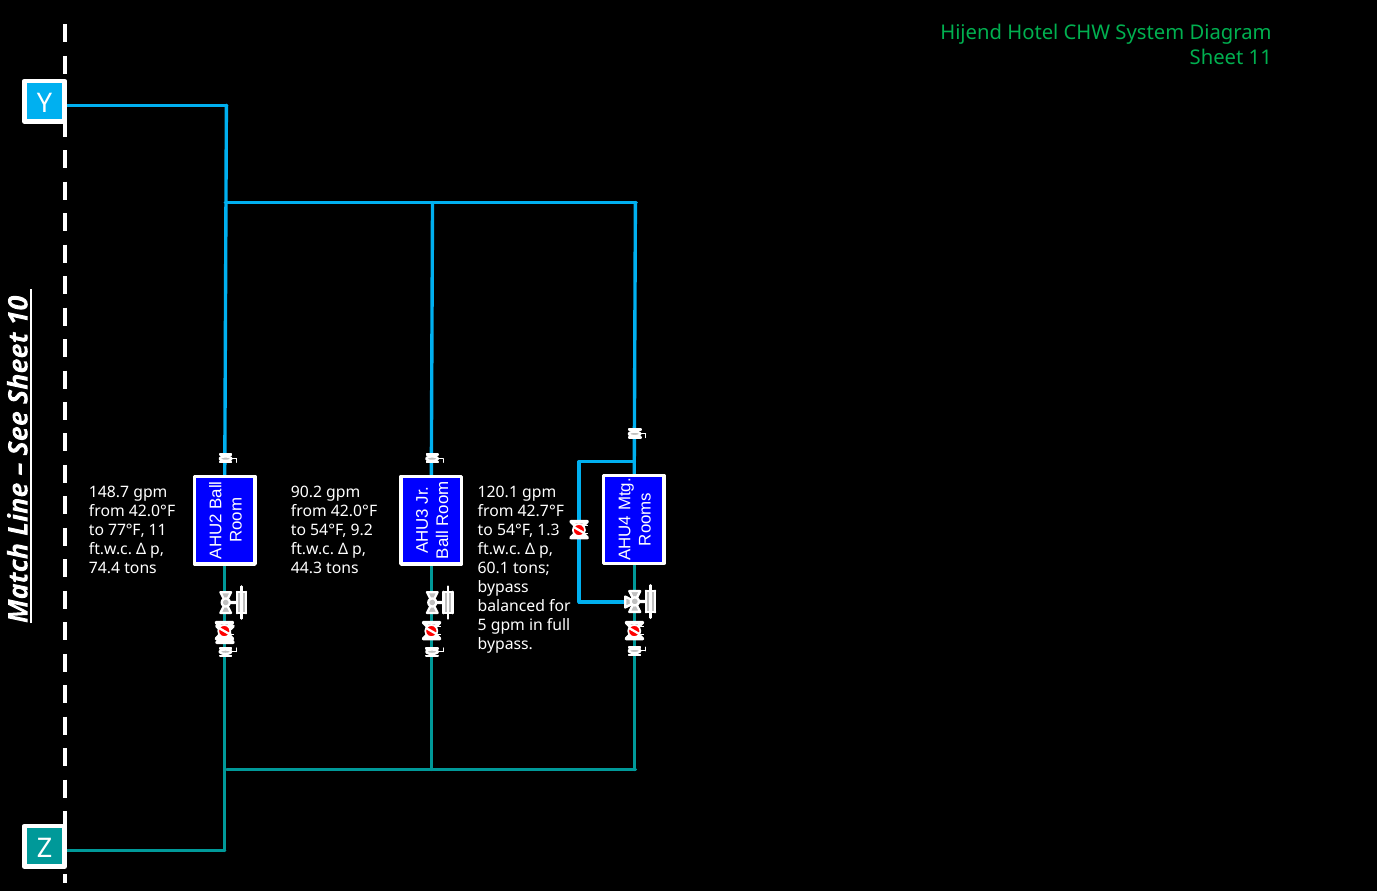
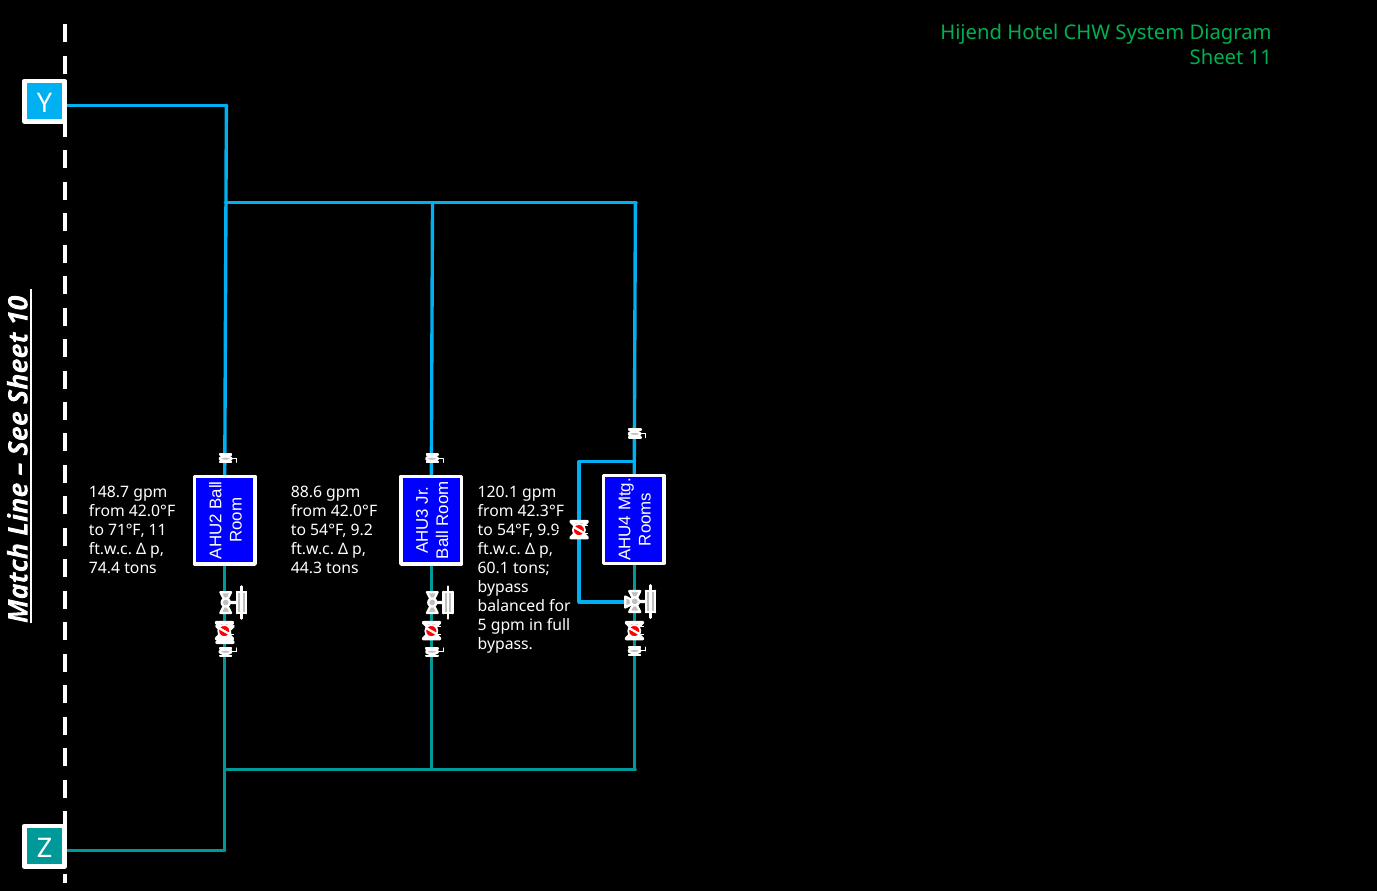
90.2: 90.2 -> 88.6
42.7°F: 42.7°F -> 42.3°F
77°F: 77°F -> 71°F
1.3: 1.3 -> 9.9
